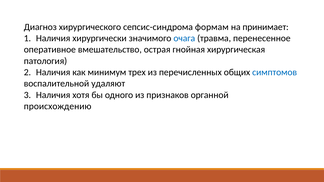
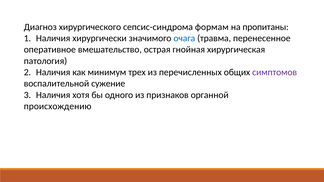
принимает: принимает -> пропитаны
симптомов colour: blue -> purple
удаляют: удаляют -> сужение
